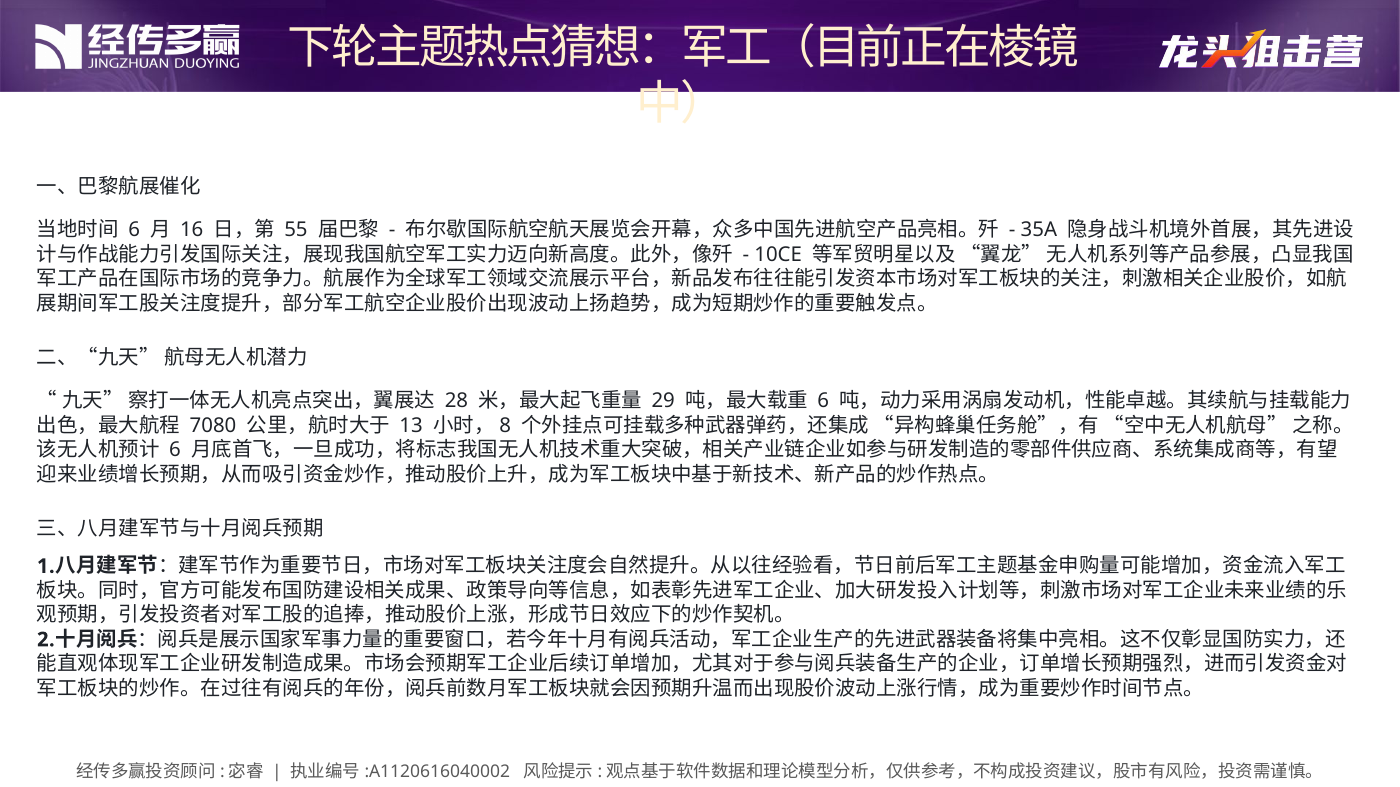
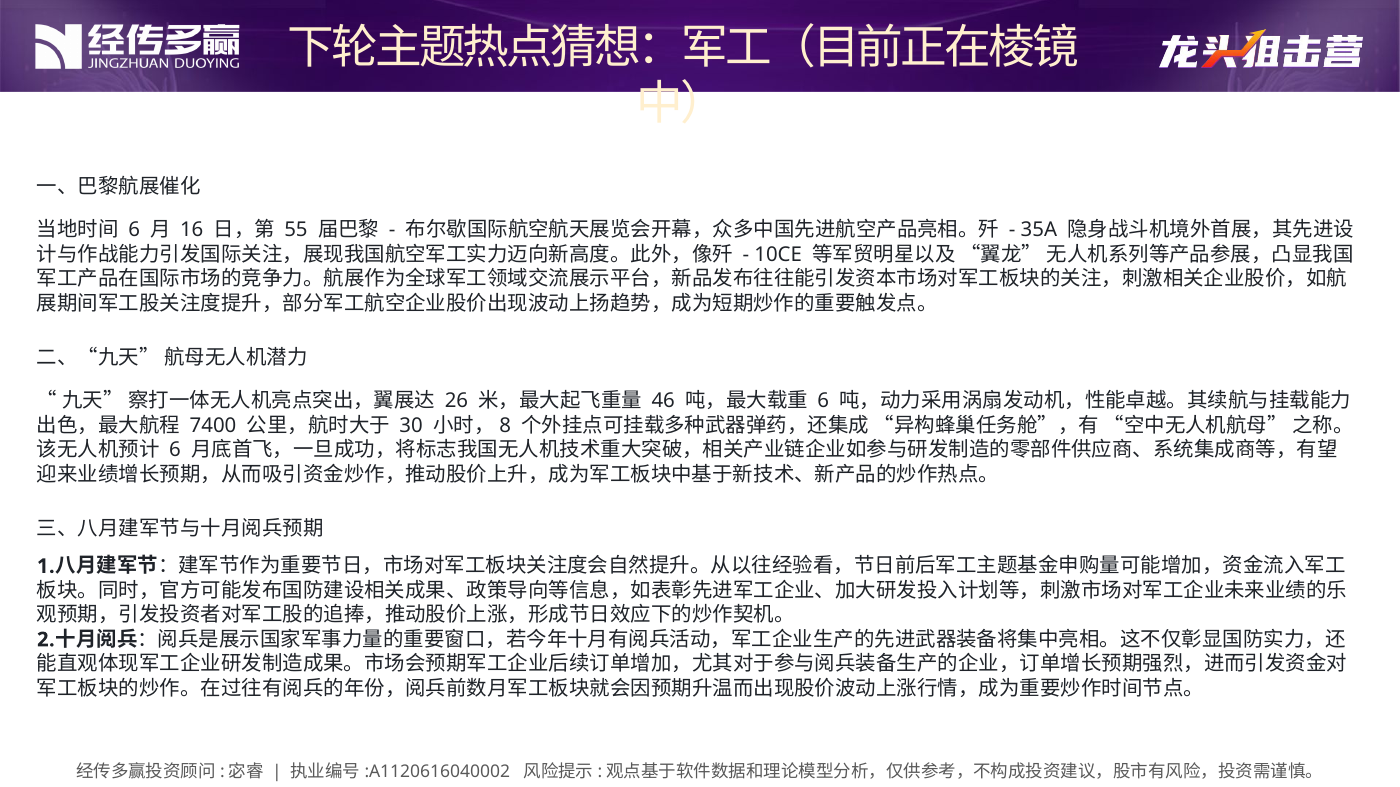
28: 28 -> 26
29: 29 -> 46
7080: 7080 -> 7400
13: 13 -> 30
